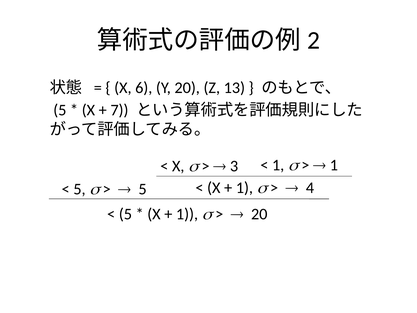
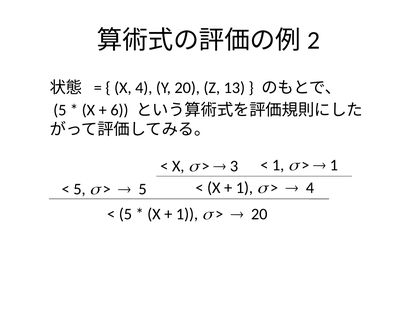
X 6: 6 -> 4
7: 7 -> 6
